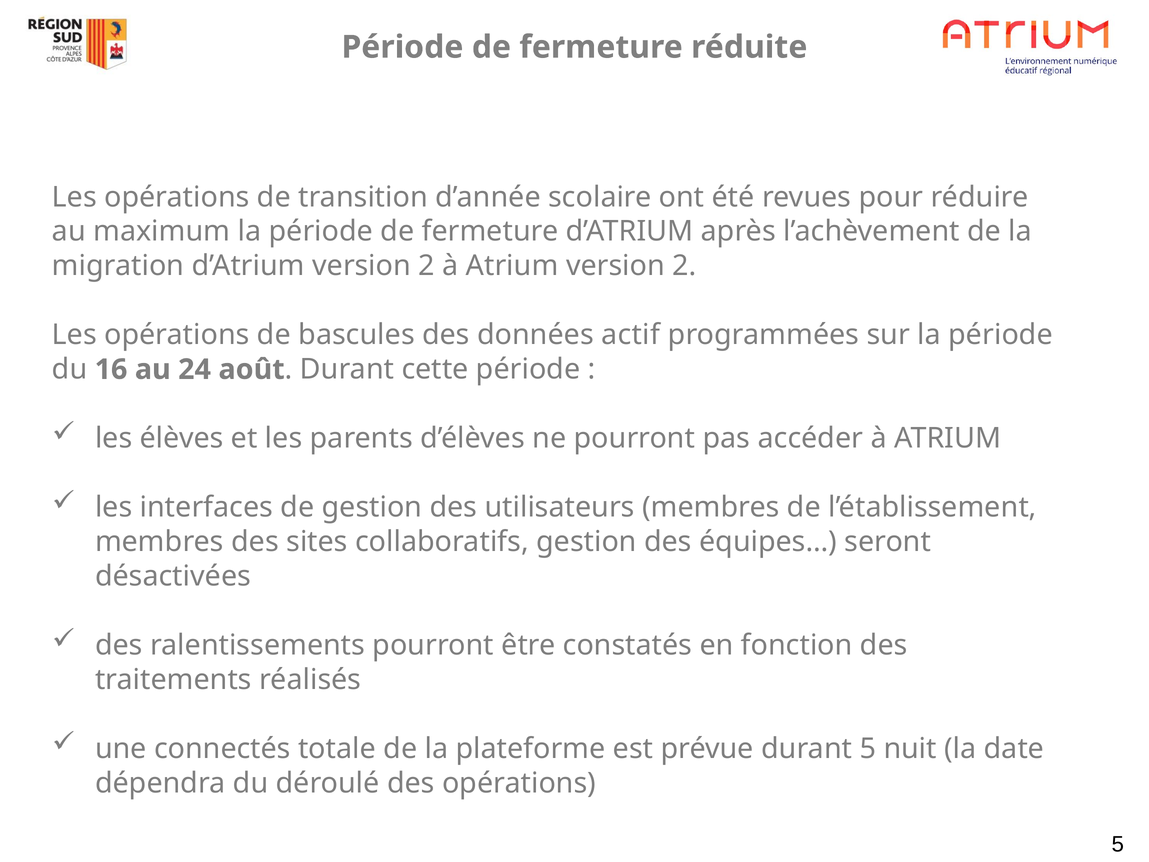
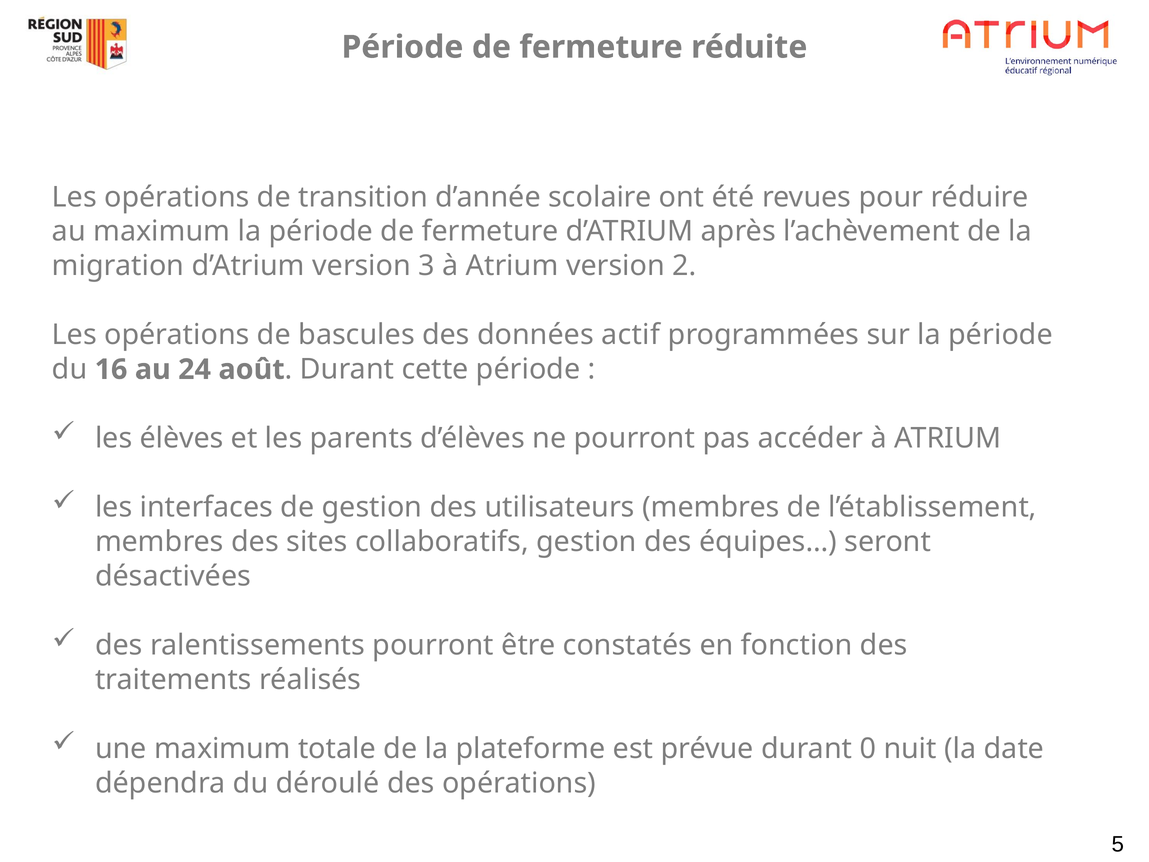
d’Atrium version 2: 2 -> 3
une connectés: connectés -> maximum
durant 5: 5 -> 0
